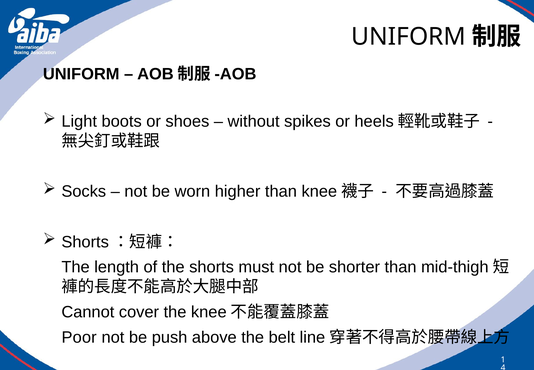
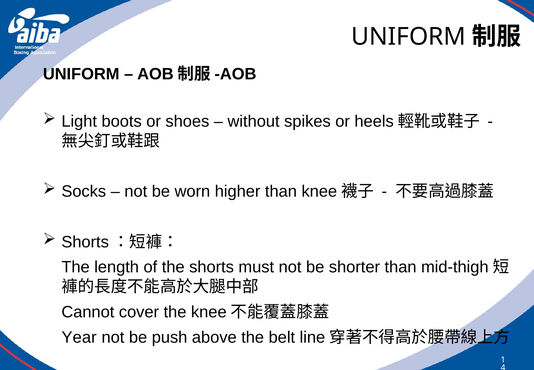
Poor: Poor -> Year
